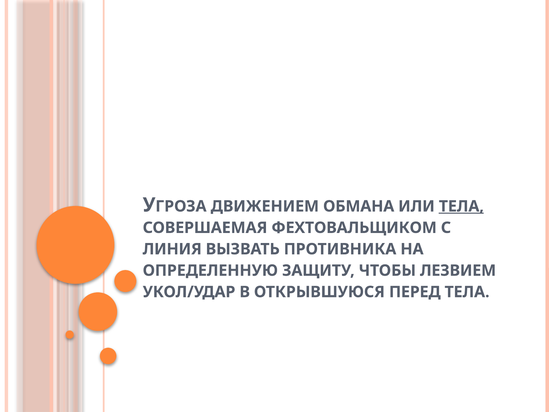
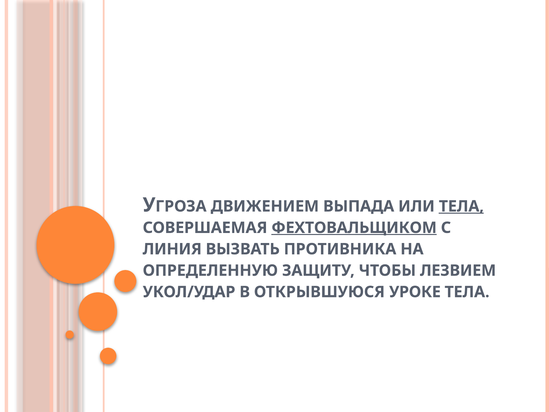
ОБМАНА: ОБМАНА -> ВЫПАДА
ФЕХТОВАЛЬЩИКОМ underline: none -> present
ПЕРЕД: ПЕРЕД -> УРОКЕ
